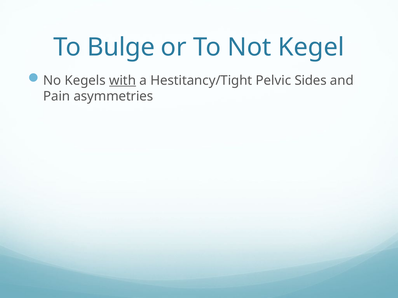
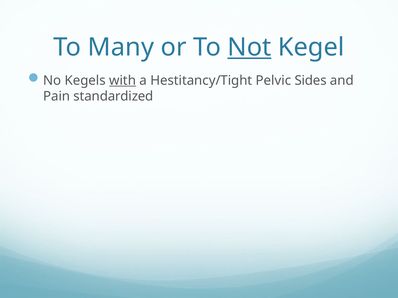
Bulge: Bulge -> Many
Not underline: none -> present
asymmetries: asymmetries -> standardized
